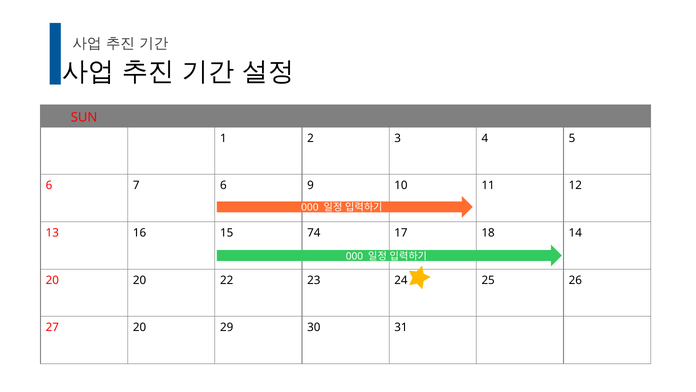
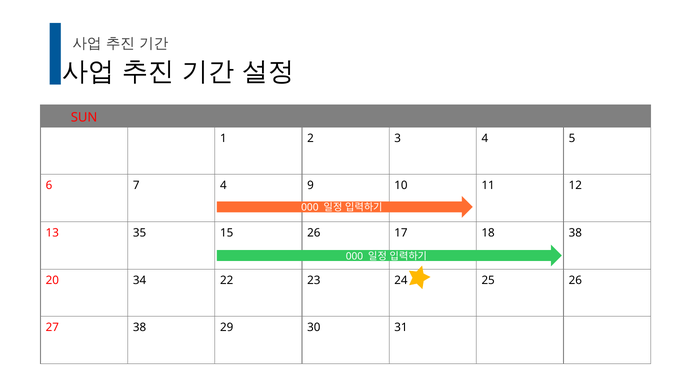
7 6: 6 -> 4
16: 16 -> 35
15 74: 74 -> 26
18 14: 14 -> 38
20 20: 20 -> 34
27 20: 20 -> 38
